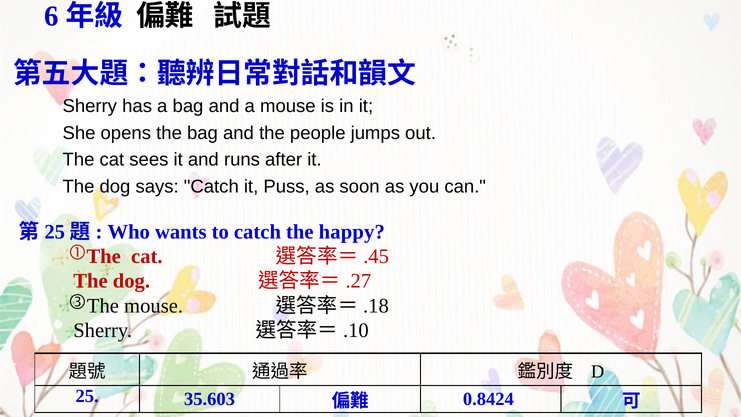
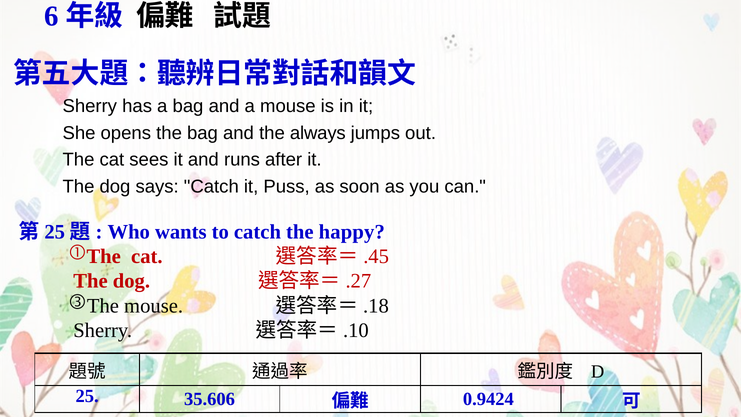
people: people -> always
35.603: 35.603 -> 35.606
0.8424: 0.8424 -> 0.9424
